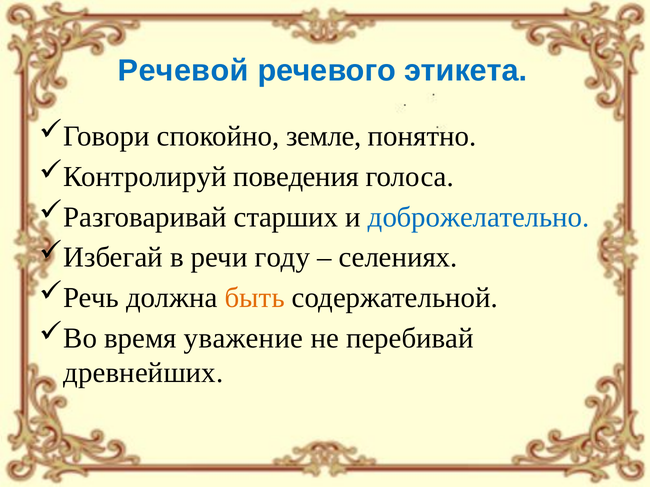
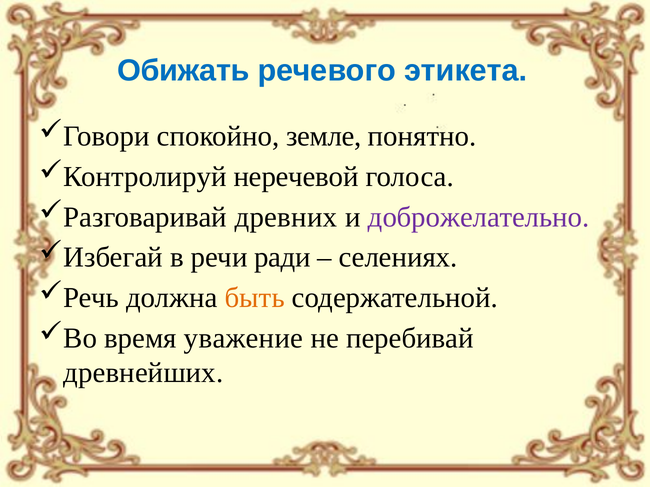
Речевой: Речевой -> Обижать
поведения: поведения -> неречевой
старших: старших -> древних
доброжелательно colour: blue -> purple
году: году -> ради
